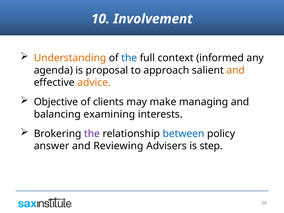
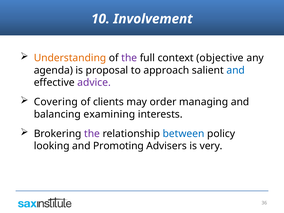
the at (129, 58) colour: blue -> purple
informed: informed -> objective
and at (236, 70) colour: orange -> blue
advice colour: orange -> purple
Objective: Objective -> Covering
make: make -> order
answer: answer -> looking
Reviewing: Reviewing -> Promoting
step: step -> very
